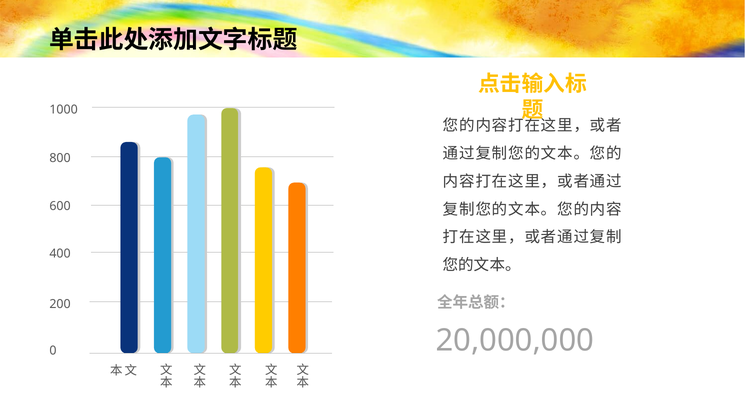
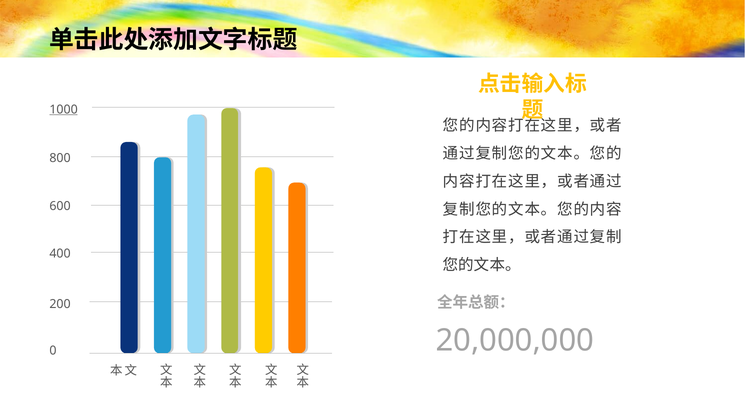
1000 underline: none -> present
